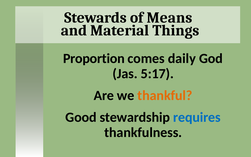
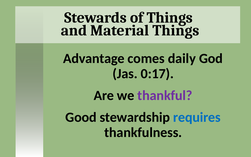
of Means: Means -> Things
Proportion: Proportion -> Advantage
5:17: 5:17 -> 0:17
thankful colour: orange -> purple
